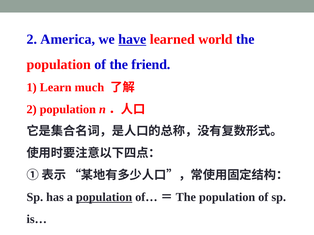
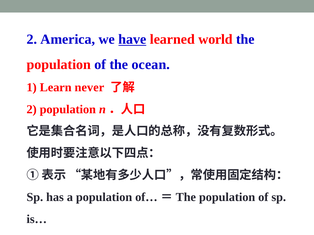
friend: friend -> ocean
much: much -> never
population at (104, 197) underline: present -> none
